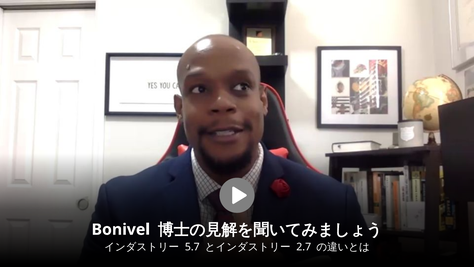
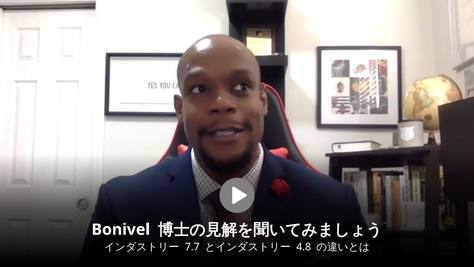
5.7: 5.7 -> 7.7
2.7: 2.7 -> 4.8
